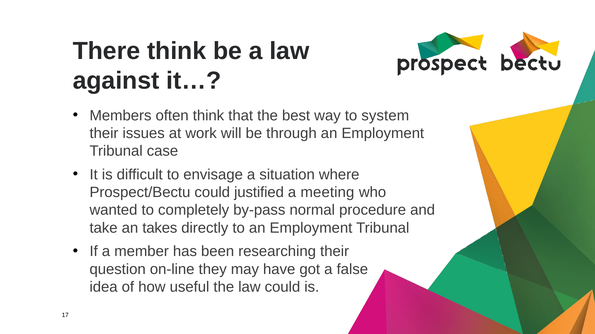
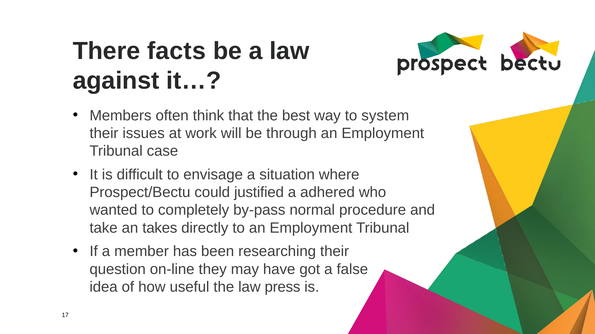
There think: think -> facts
meeting: meeting -> adhered
law could: could -> press
